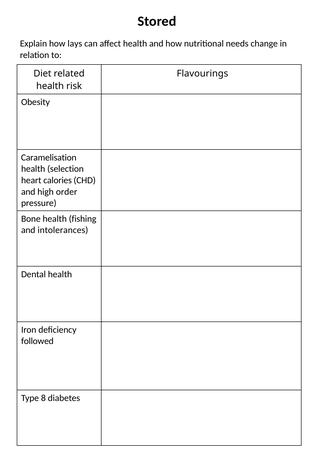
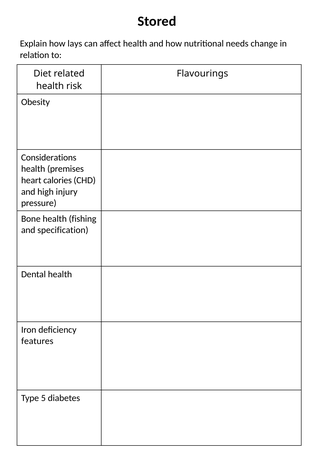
Caramelisation: Caramelisation -> Considerations
selection: selection -> premises
order: order -> injury
intolerances: intolerances -> specification
followed: followed -> features
8: 8 -> 5
